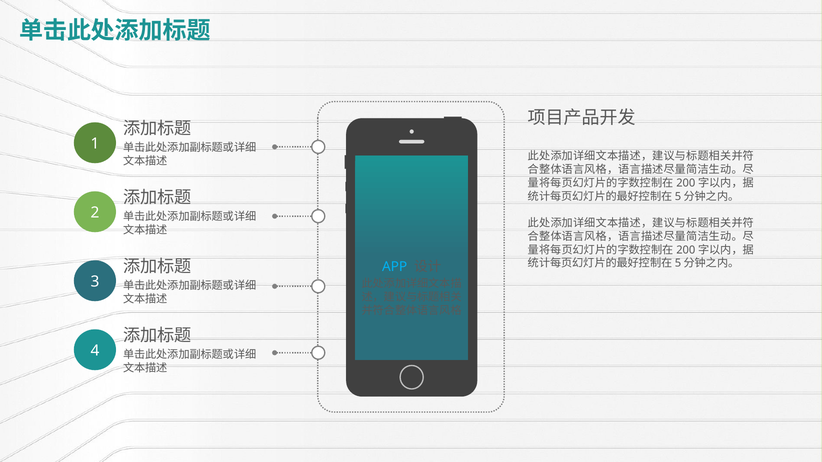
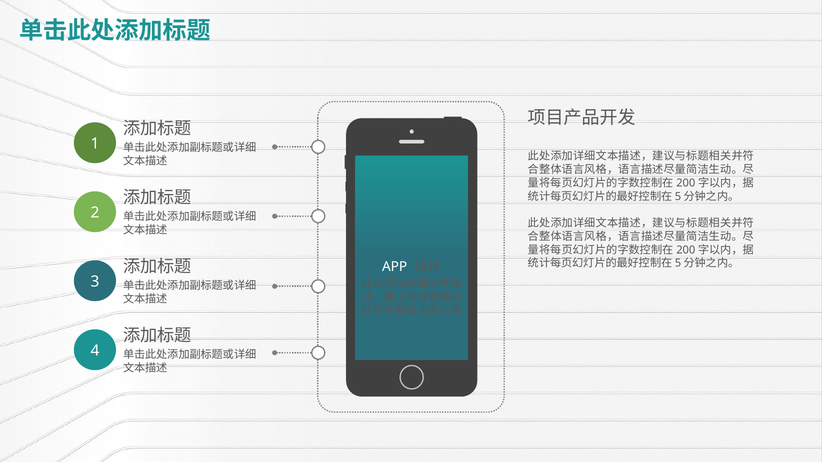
APP colour: light blue -> white
